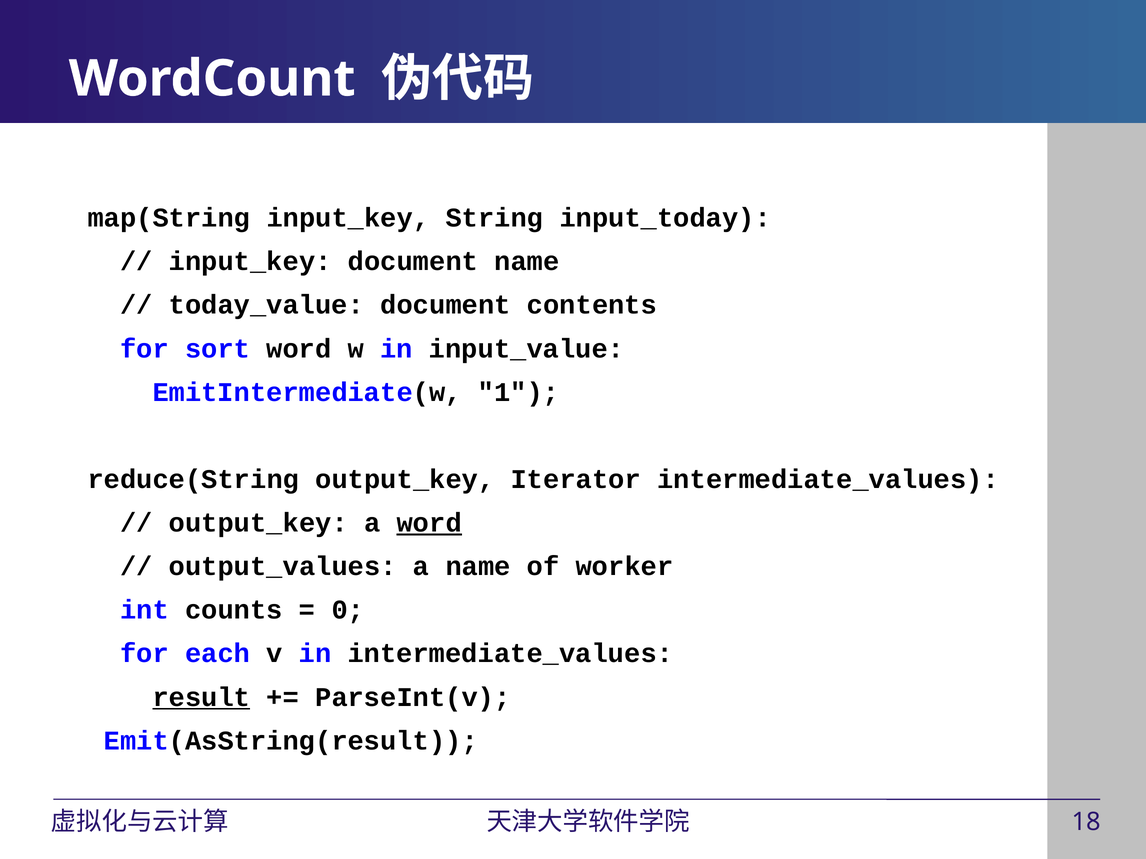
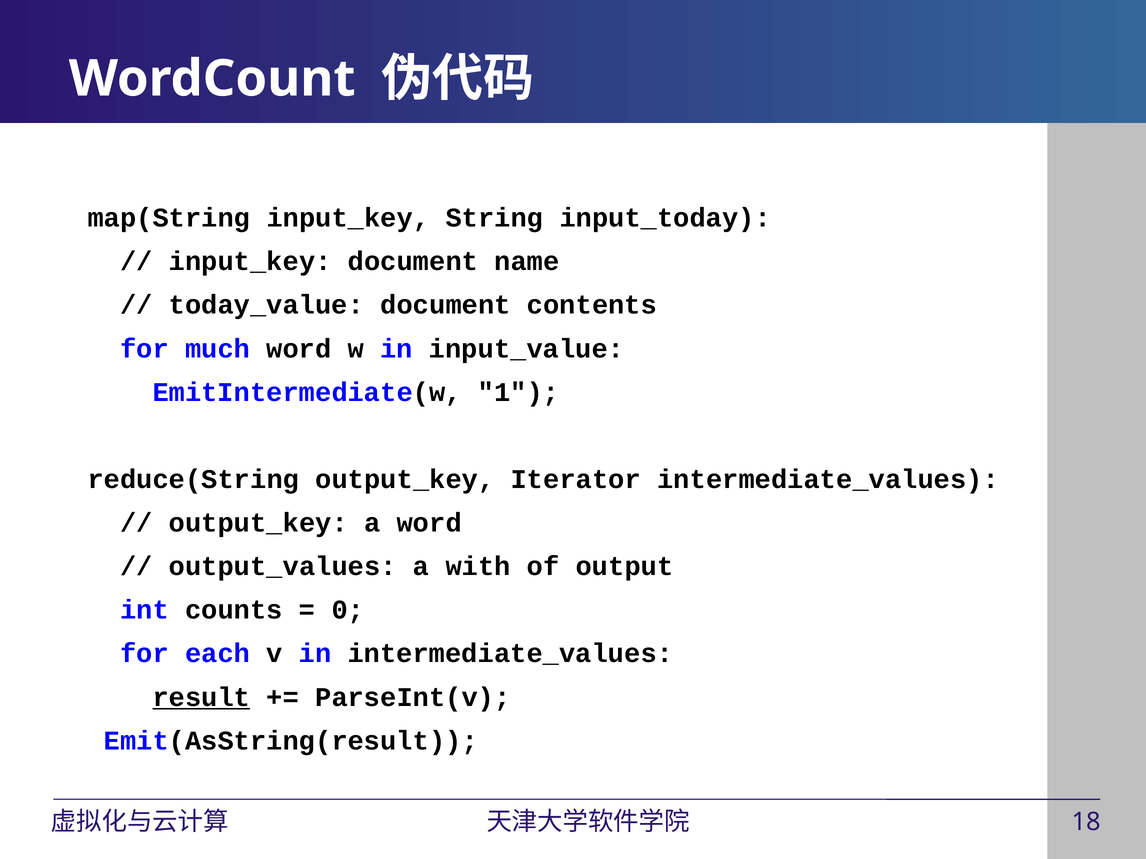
sort: sort -> much
word at (429, 523) underline: present -> none
a name: name -> with
worker: worker -> output
